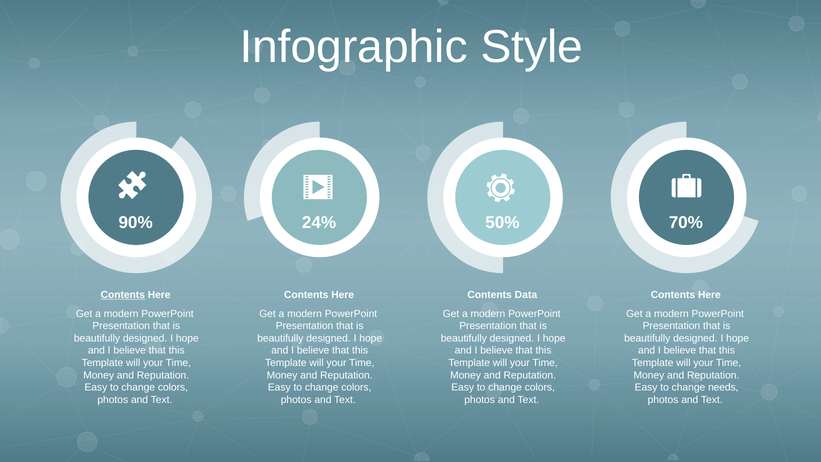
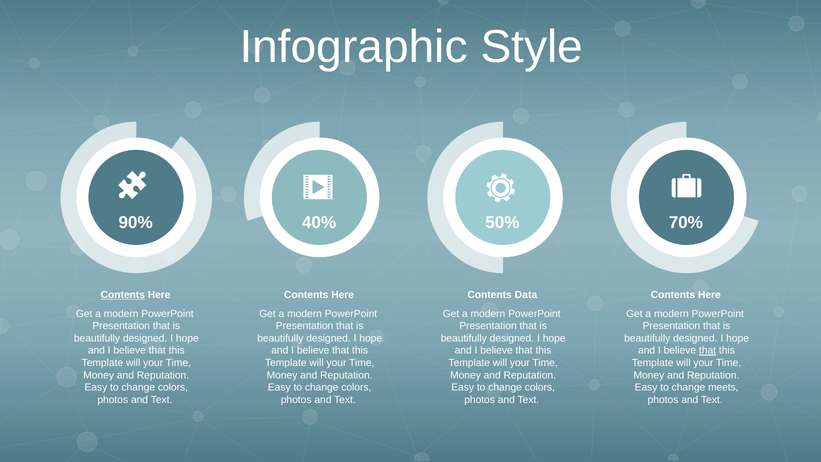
24%: 24% -> 40%
that at (708, 350) underline: none -> present
needs: needs -> meets
